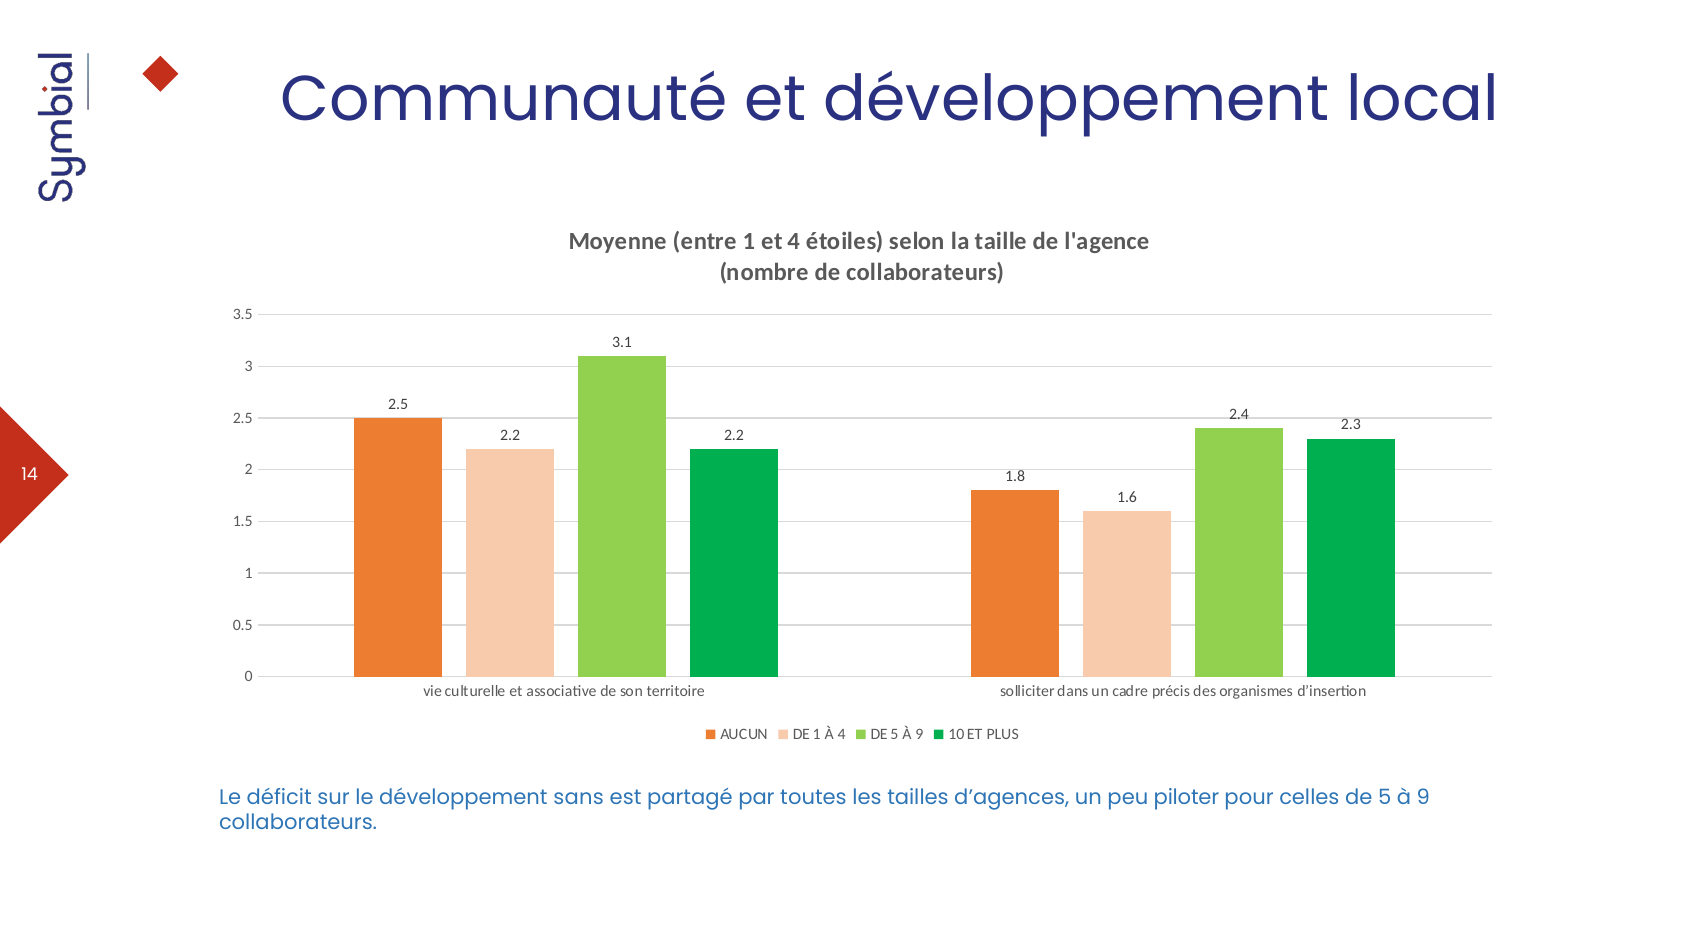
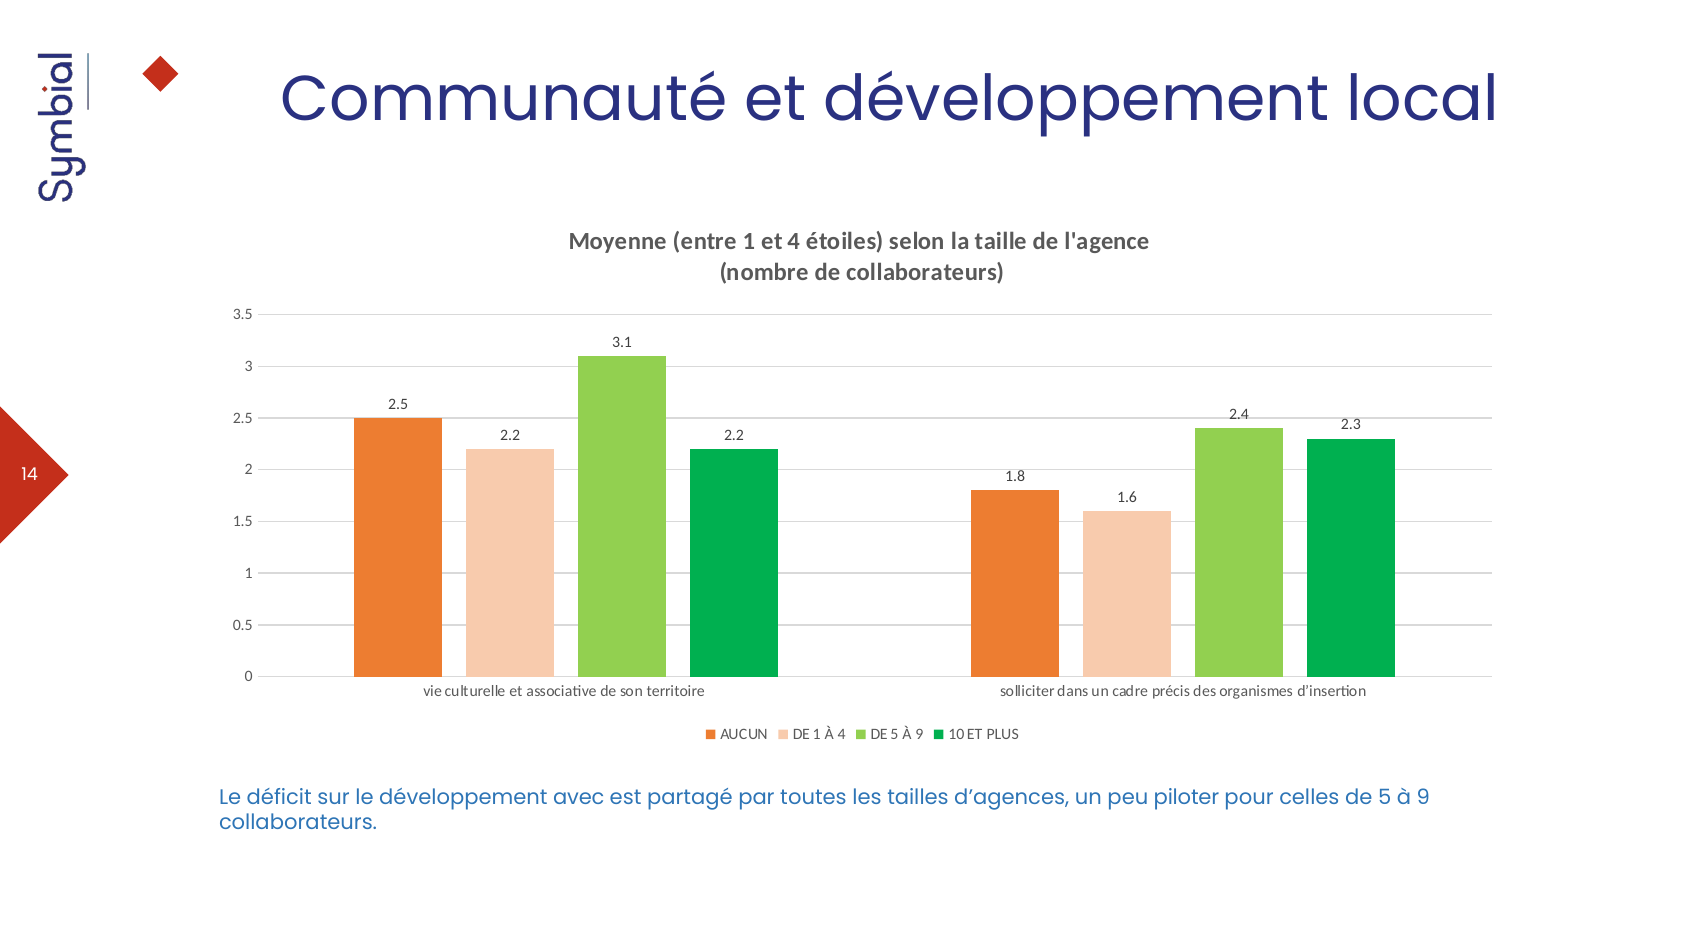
sans: sans -> avec
